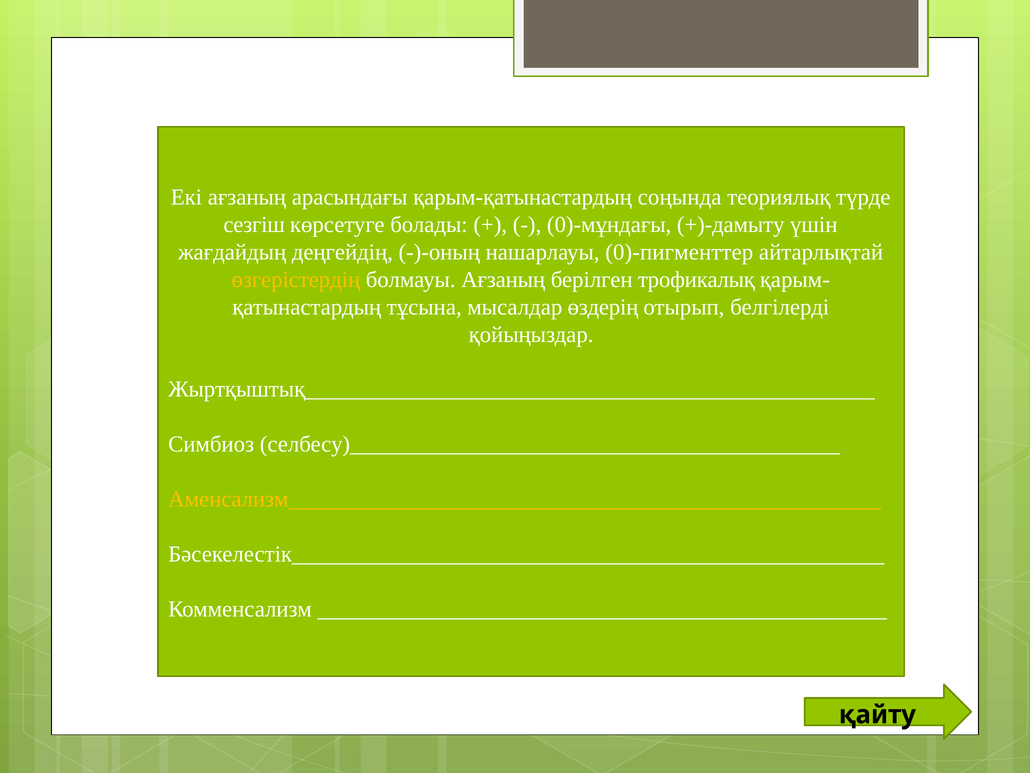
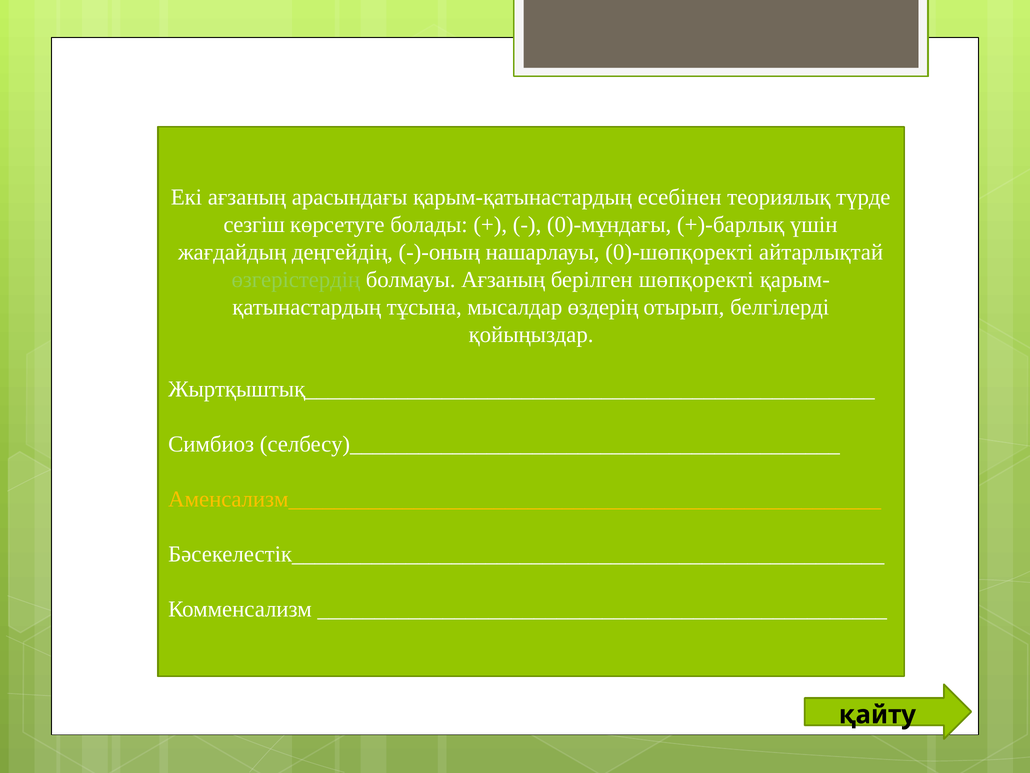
соңында: соңында -> есебінен
+)-дамыту: +)-дамыту -> +)-барлық
0)-пигменттер: 0)-пигменттер -> 0)-шөпқоректі
өзгерістердің colour: yellow -> light green
трофикалық: трофикалық -> шөпқоректі
